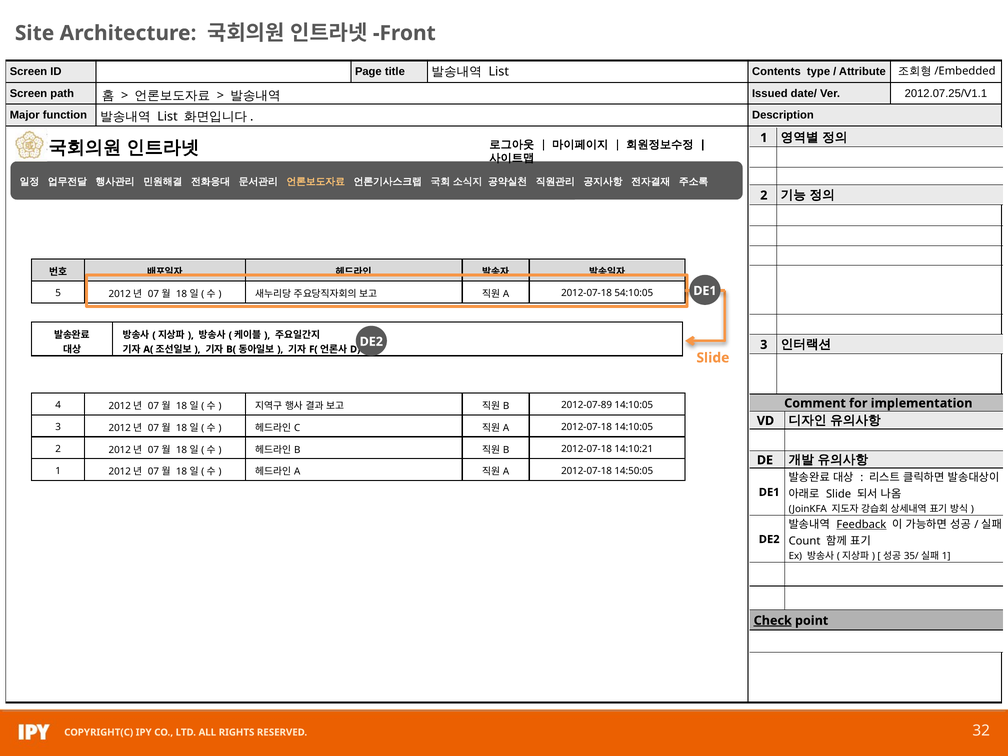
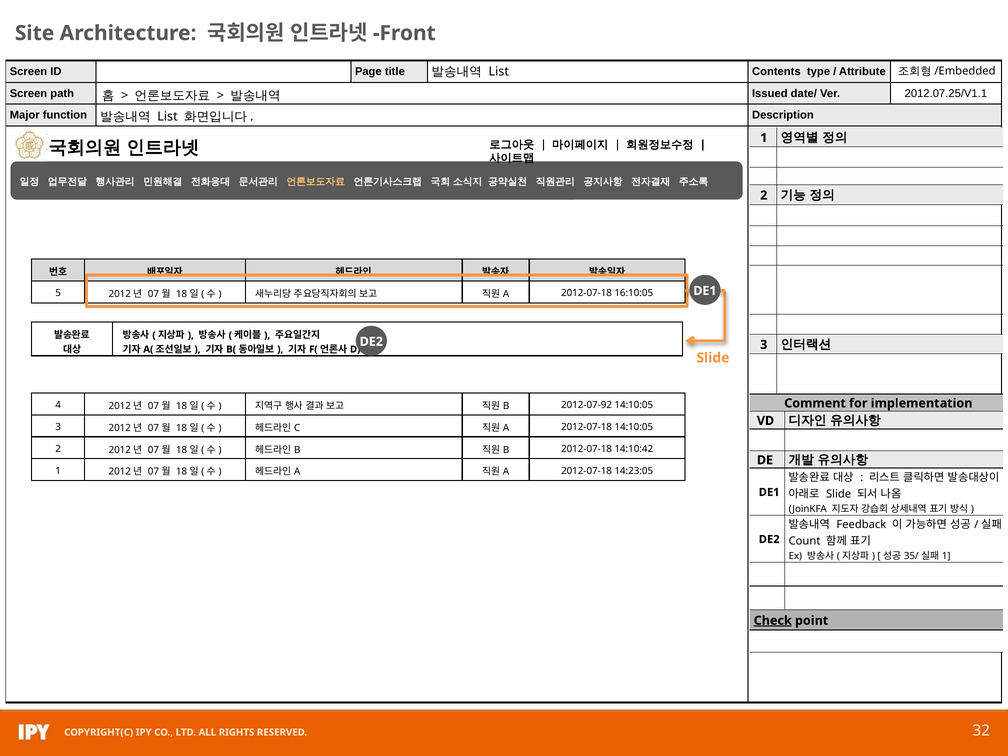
54:10:05: 54:10:05 -> 16:10:05
2012-07-89: 2012-07-89 -> 2012-07-92
14:10:21: 14:10:21 -> 14:10:42
14:50:05: 14:50:05 -> 14:23:05
Feedback underline: present -> none
